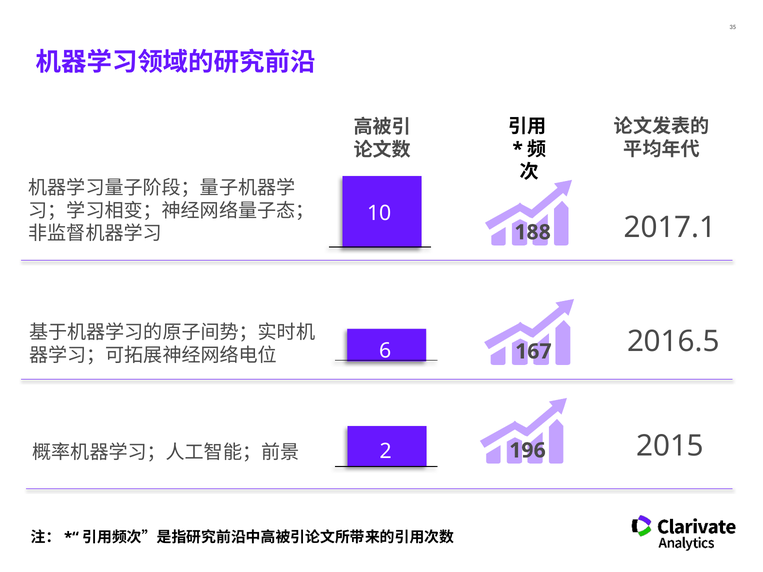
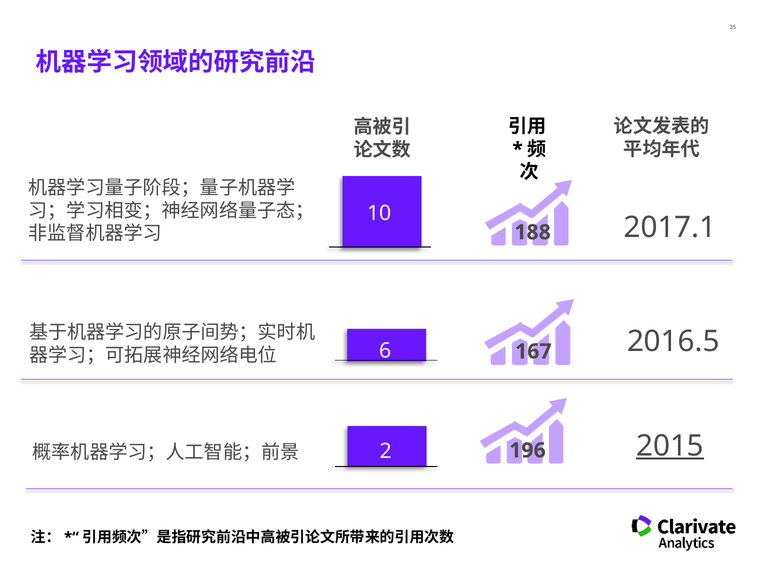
2015 underline: none -> present
